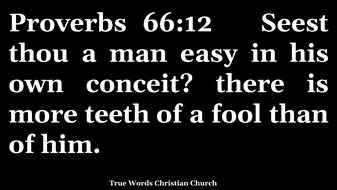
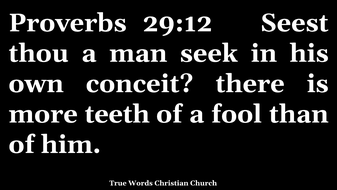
66:12: 66:12 -> 29:12
easy: easy -> seek
